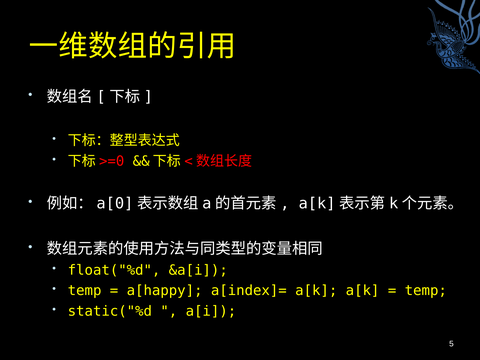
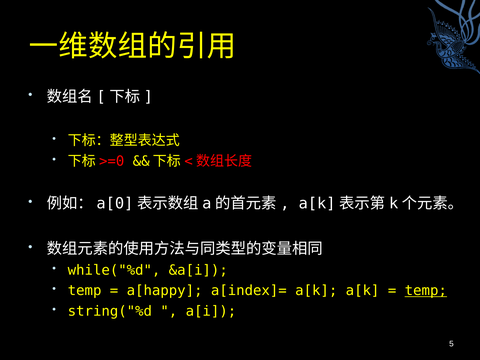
float("%d: float("%d -> while("%d
temp at (426, 291) underline: none -> present
static("%d: static("%d -> string("%d
